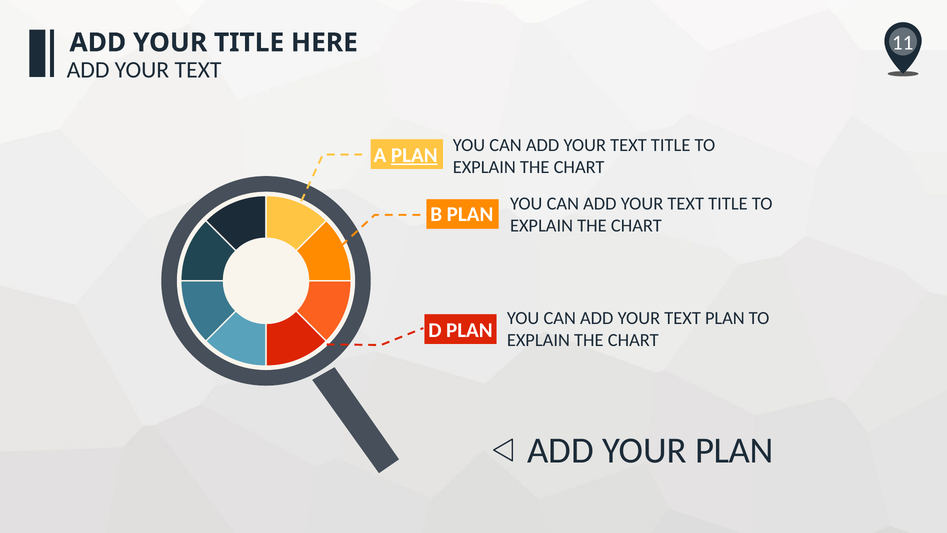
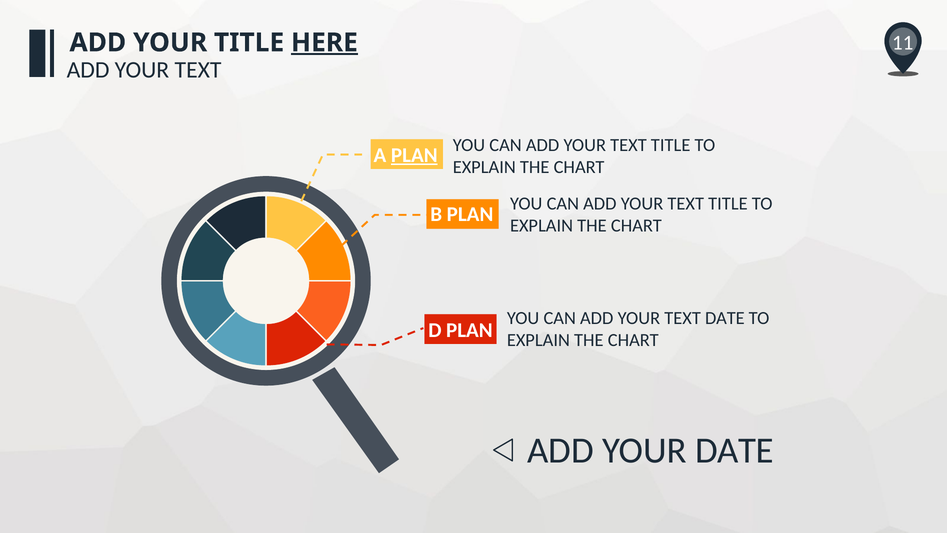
HERE underline: none -> present
TEXT PLAN: PLAN -> DATE
YOUR PLAN: PLAN -> DATE
